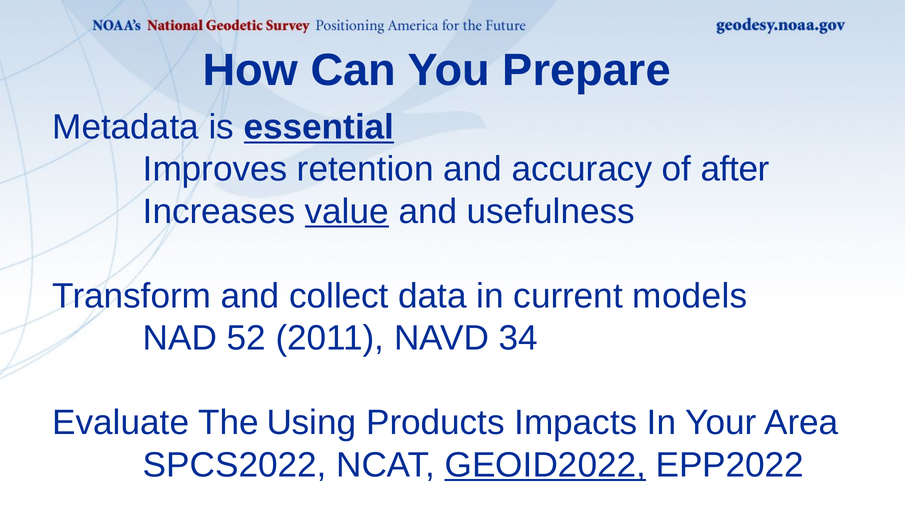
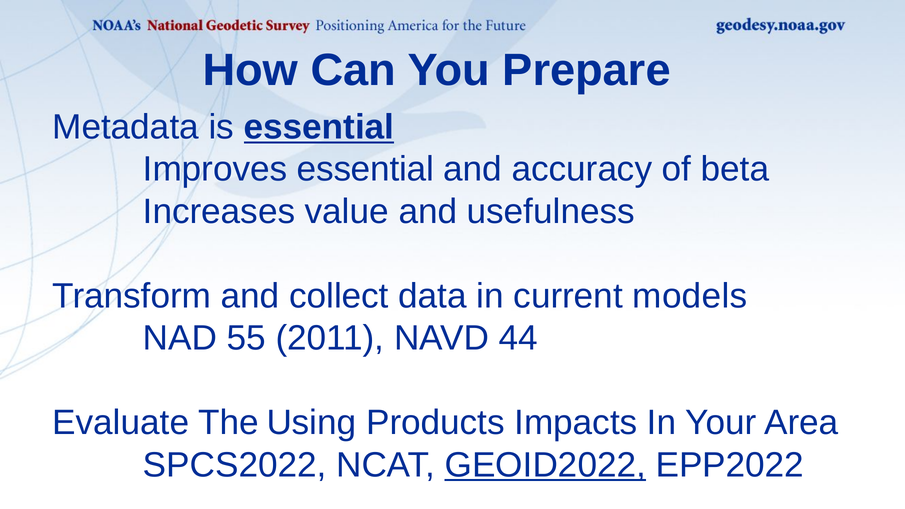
Improves retention: retention -> essential
after: after -> beta
value underline: present -> none
52: 52 -> 55
34: 34 -> 44
